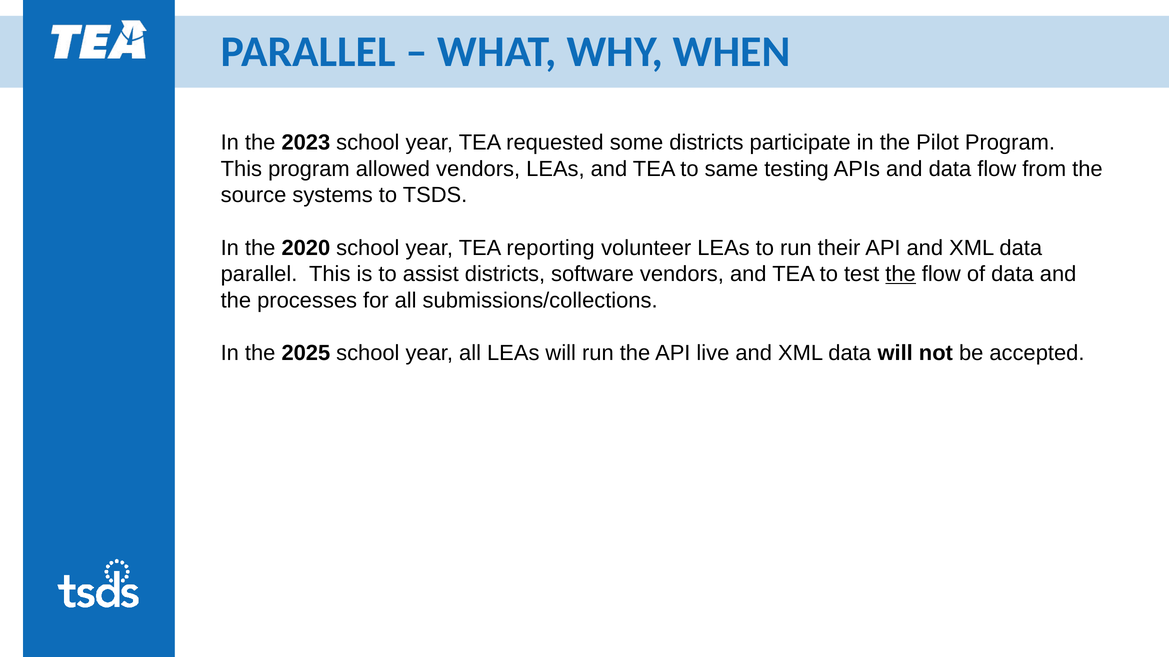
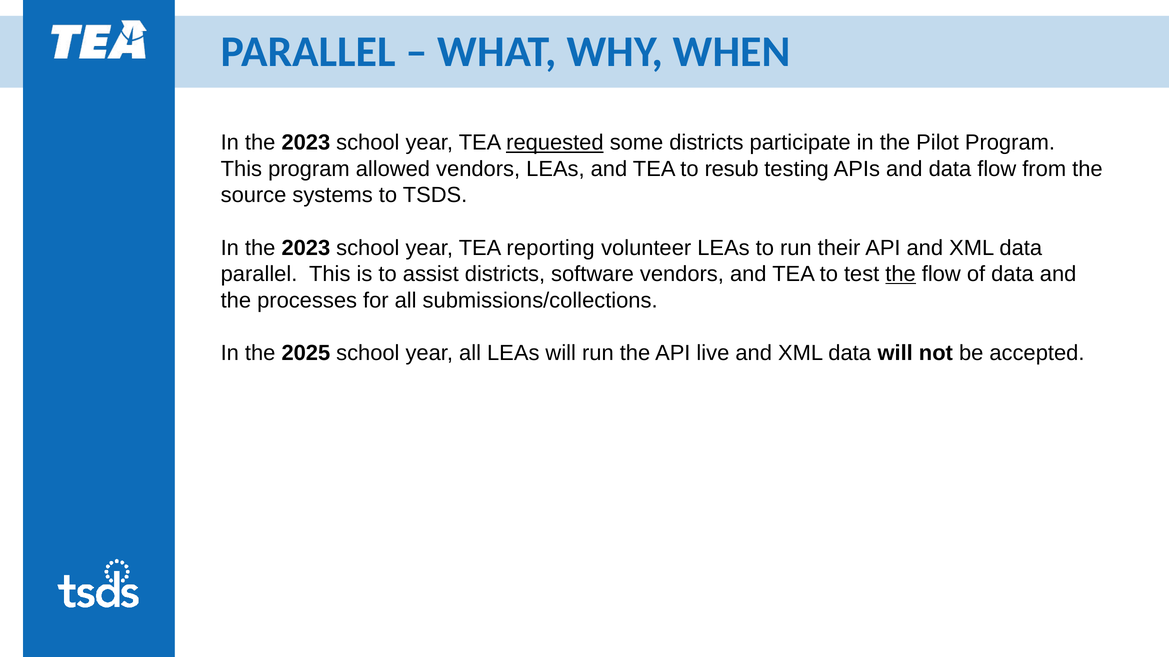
requested underline: none -> present
same: same -> resub
2020 at (306, 248): 2020 -> 2023
